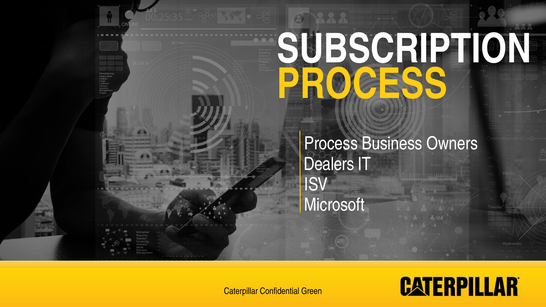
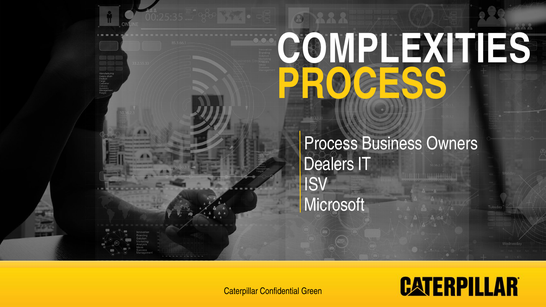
SUBSCRIPTION: SUBSCRIPTION -> COMPLEXITIES
